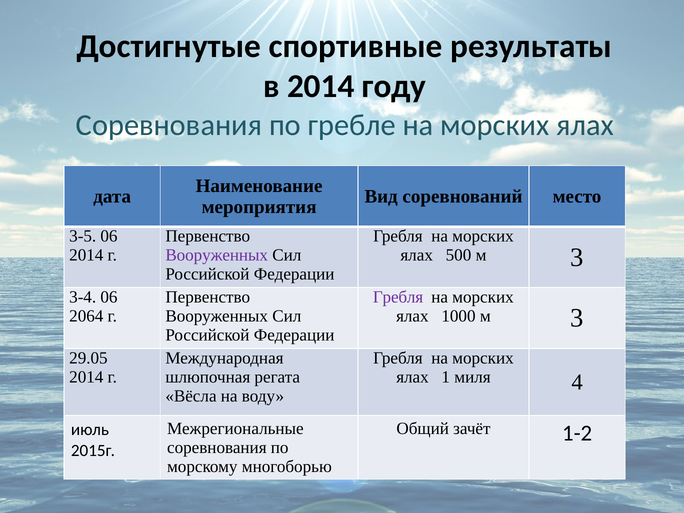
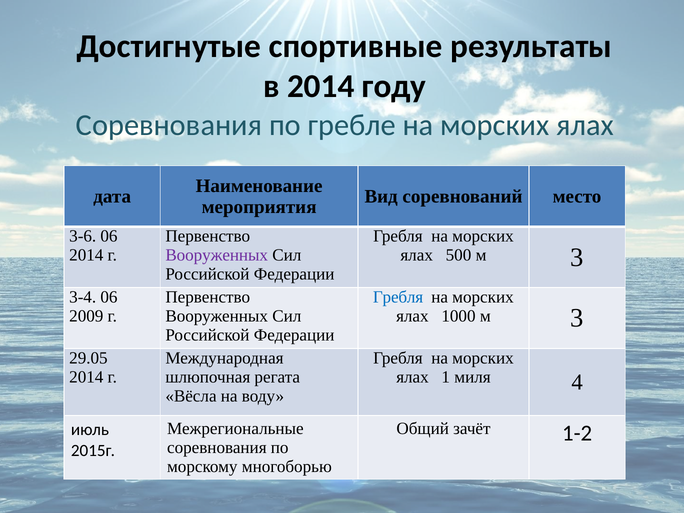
3-5: 3-5 -> 3-6
Гребля at (398, 297) colour: purple -> blue
2064: 2064 -> 2009
